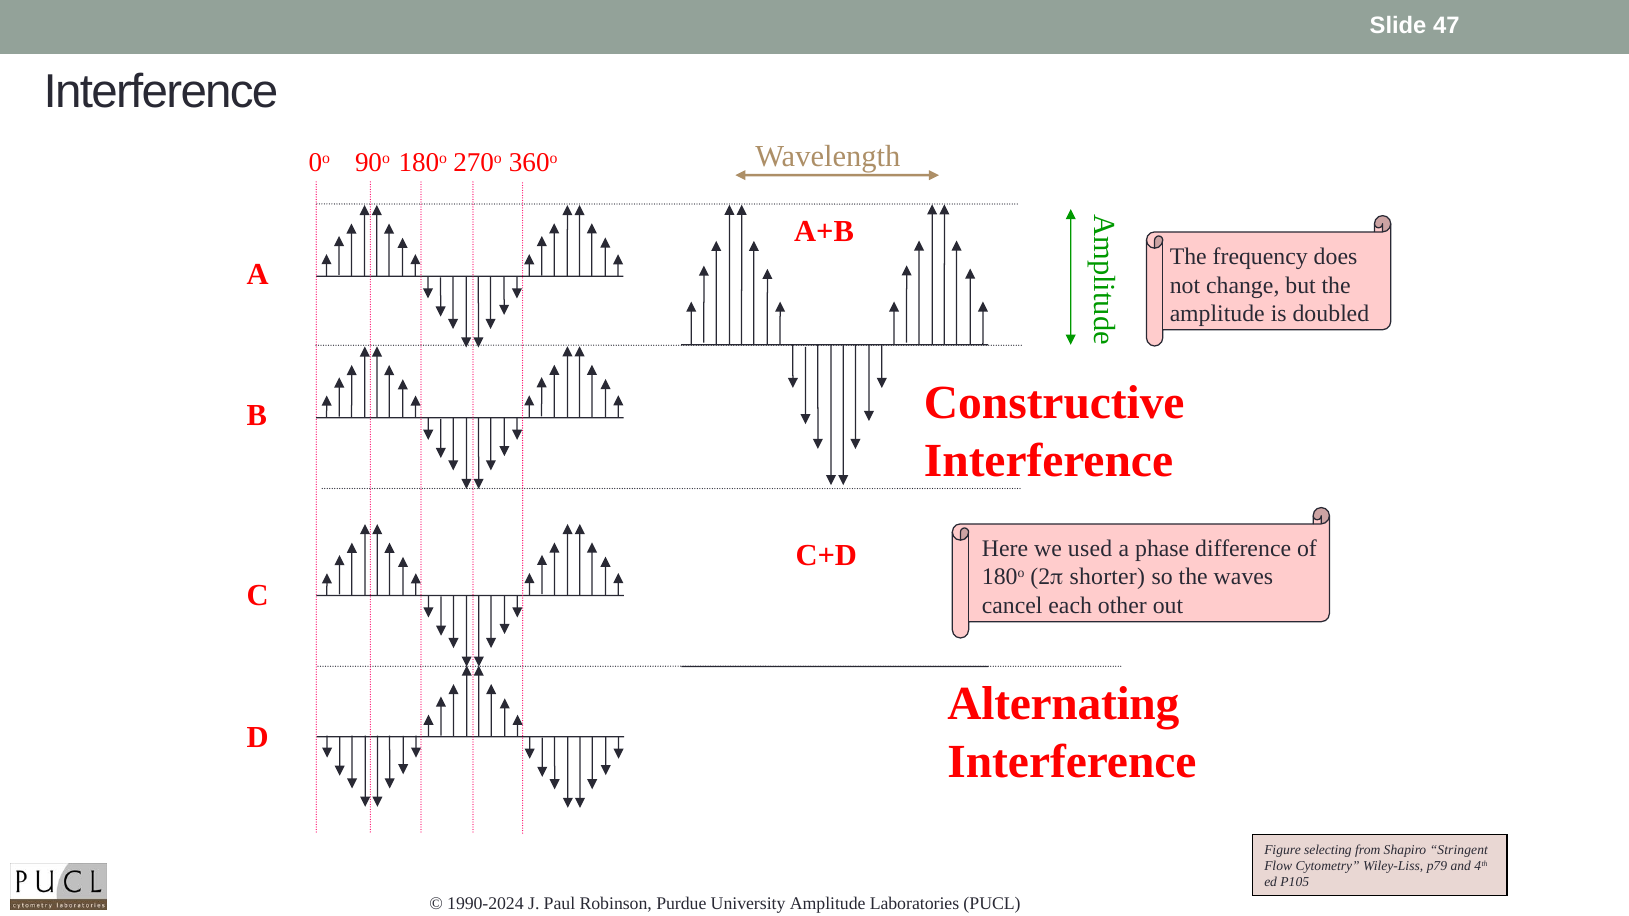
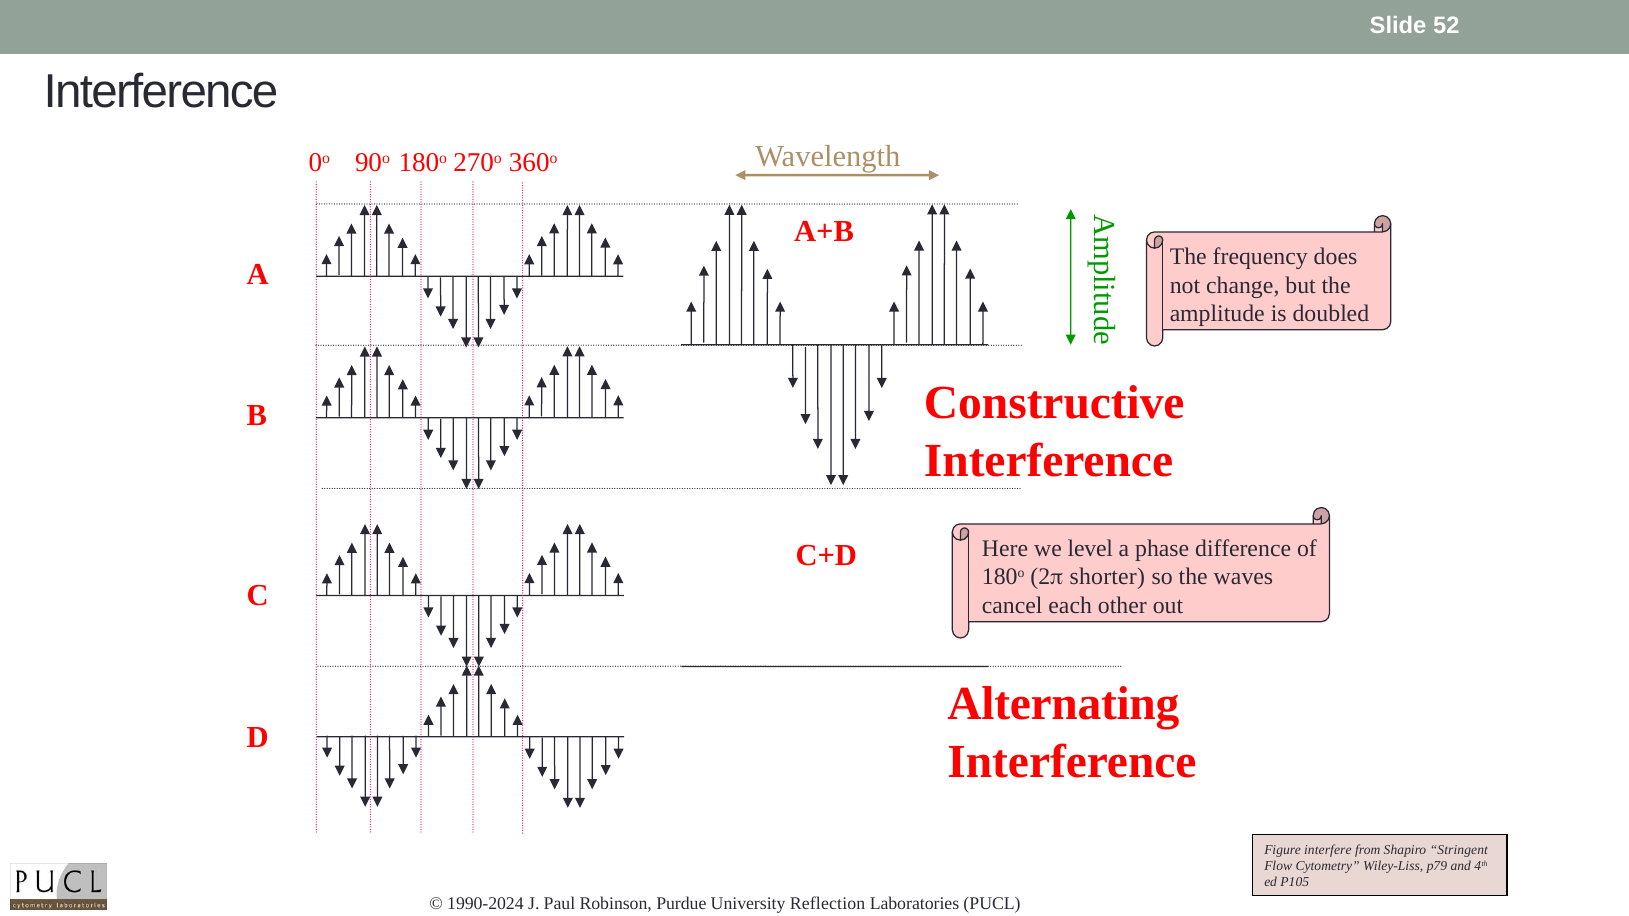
47: 47 -> 52
used: used -> level
selecting: selecting -> interfere
Amplitude at (828, 904): Amplitude -> Reflection
